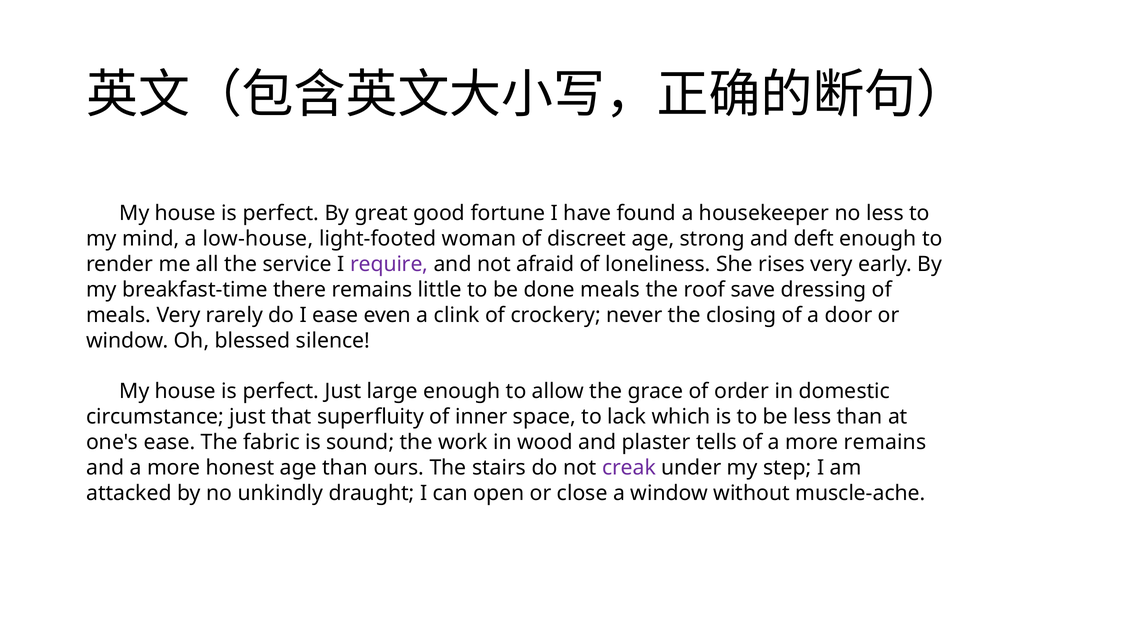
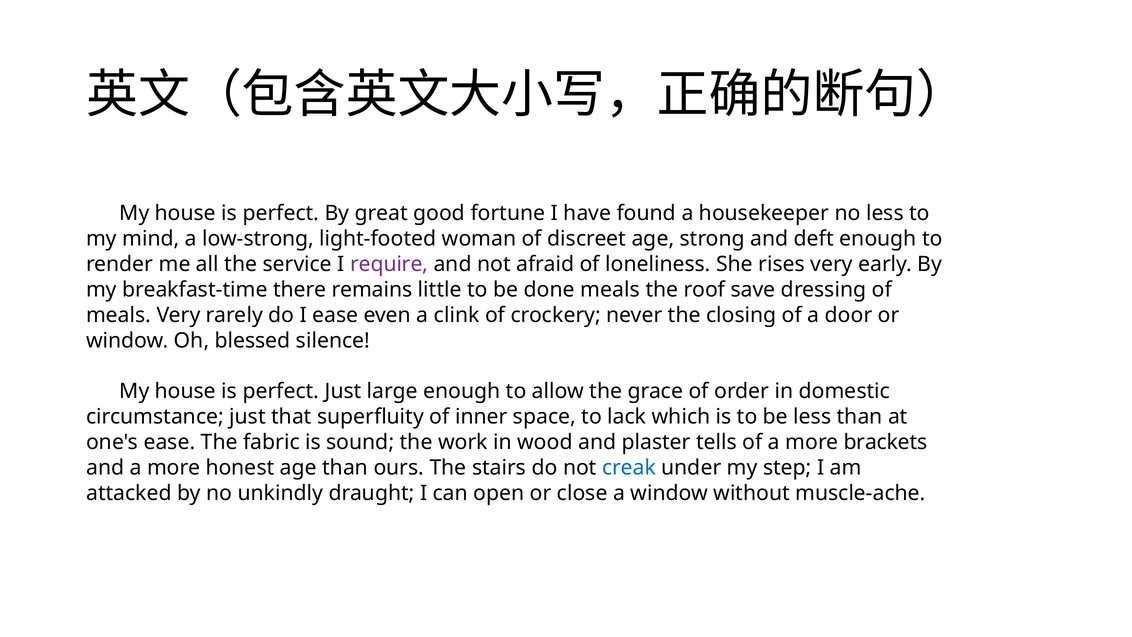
low-house: low-house -> low-strong
more remains: remains -> brackets
creak colour: purple -> blue
